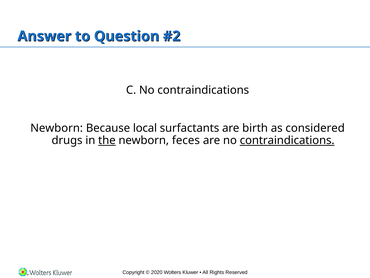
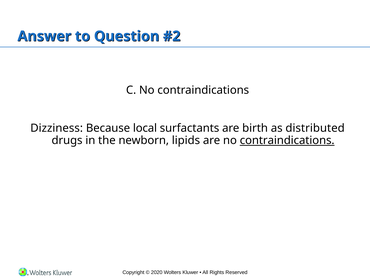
Newborn at (57, 128): Newborn -> Dizziness
considered: considered -> distributed
the underline: present -> none
feces: feces -> lipids
